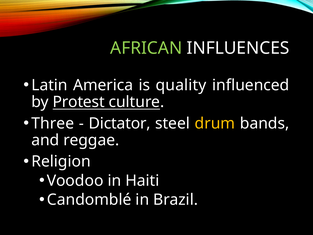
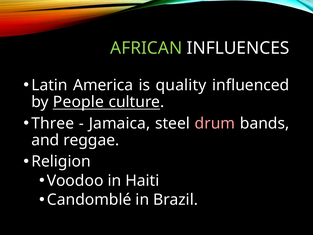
Protest: Protest -> People
Dictator: Dictator -> Jamaica
drum colour: yellow -> pink
